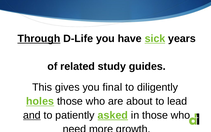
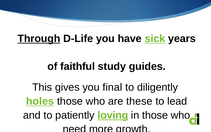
related: related -> faithful
about: about -> these
and underline: present -> none
asked: asked -> loving
